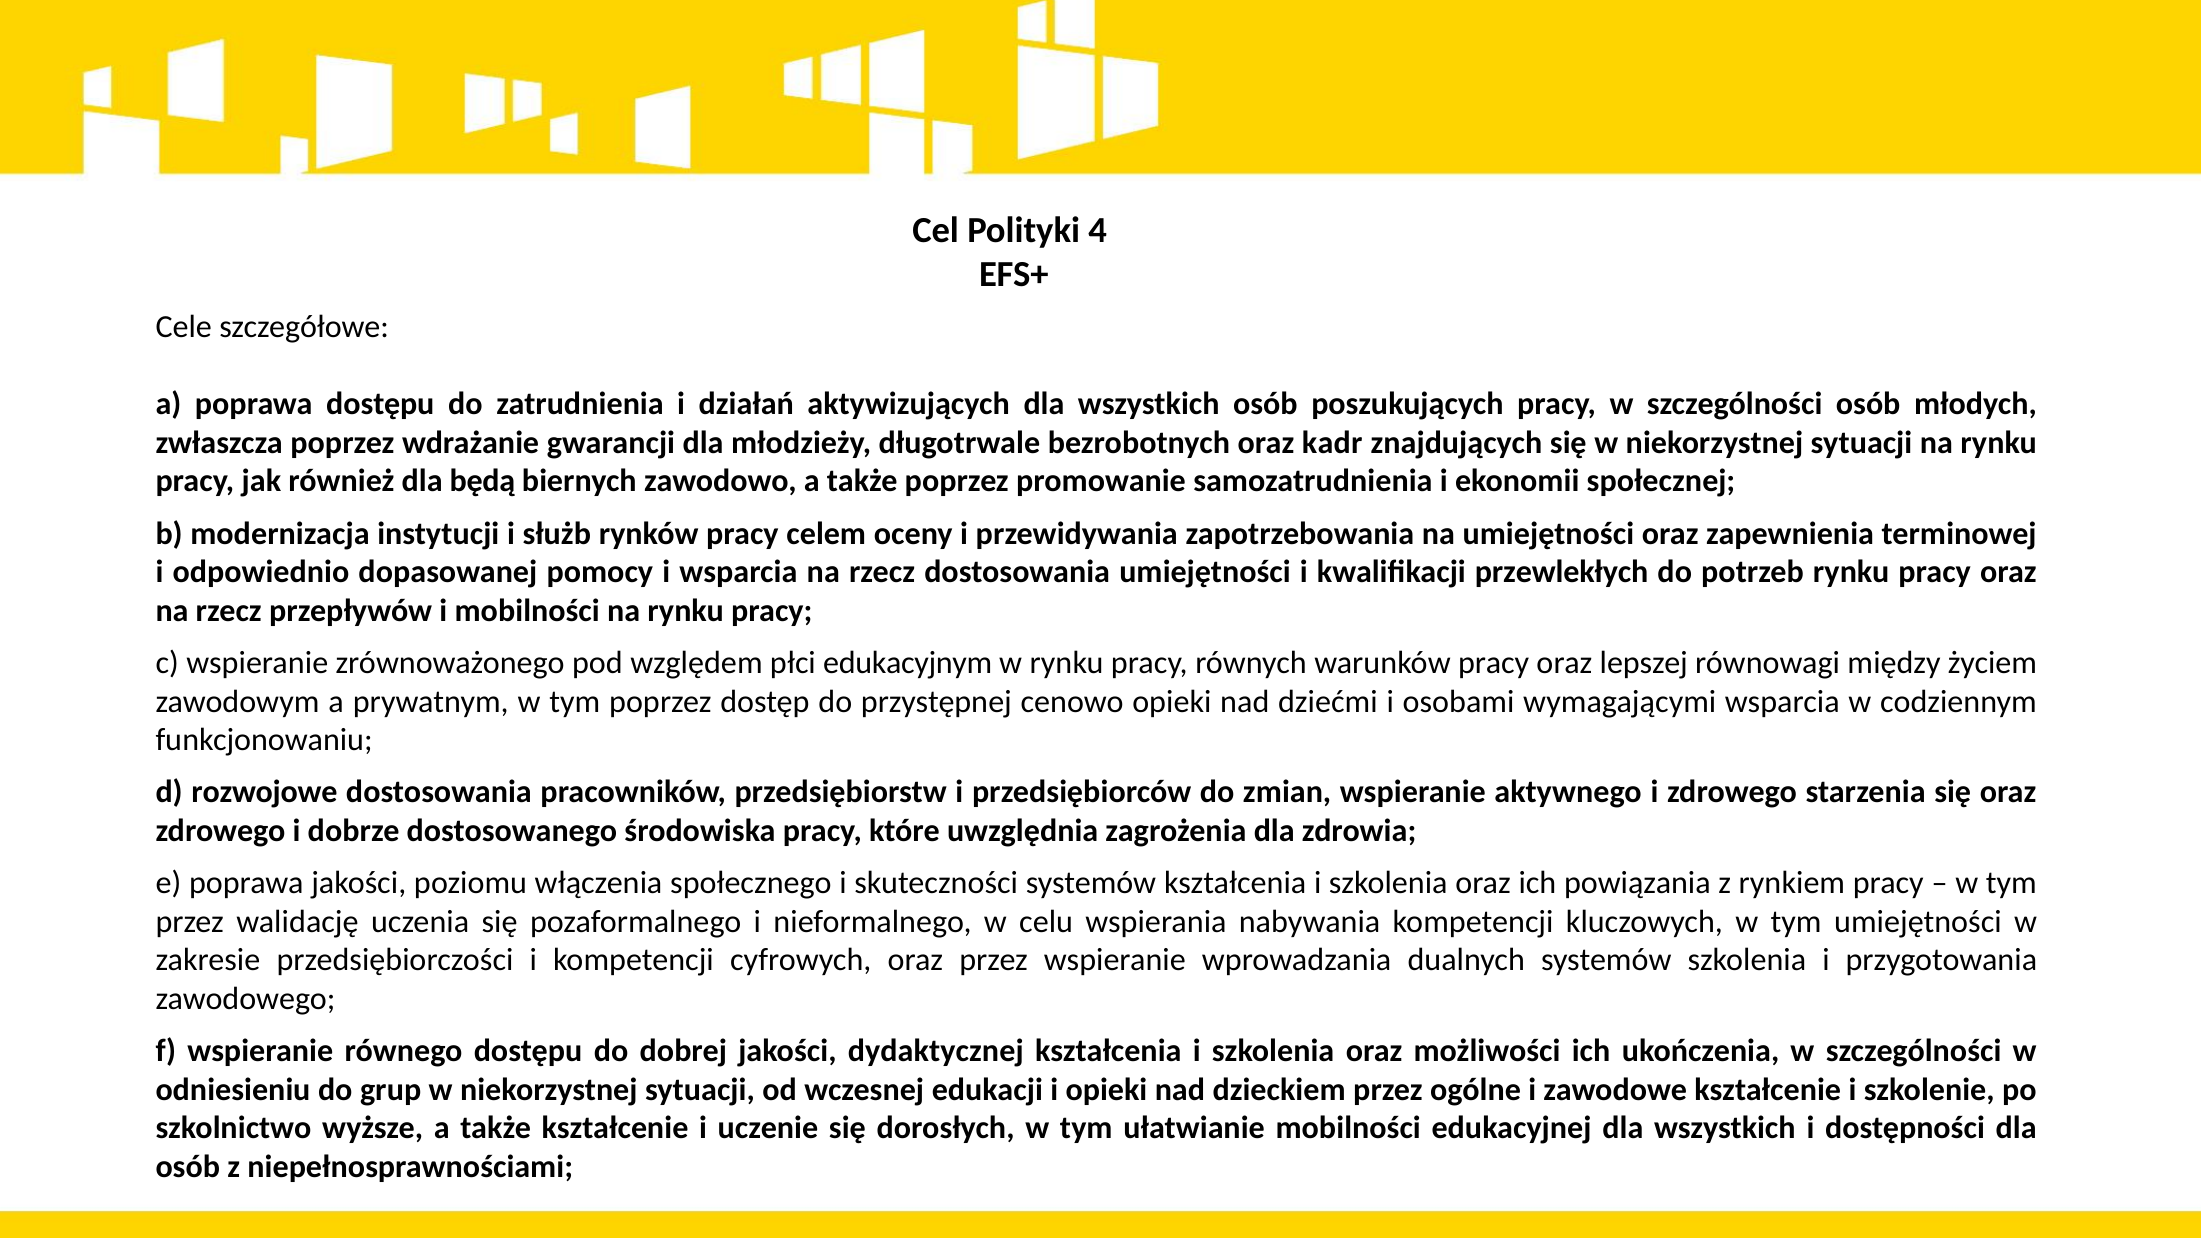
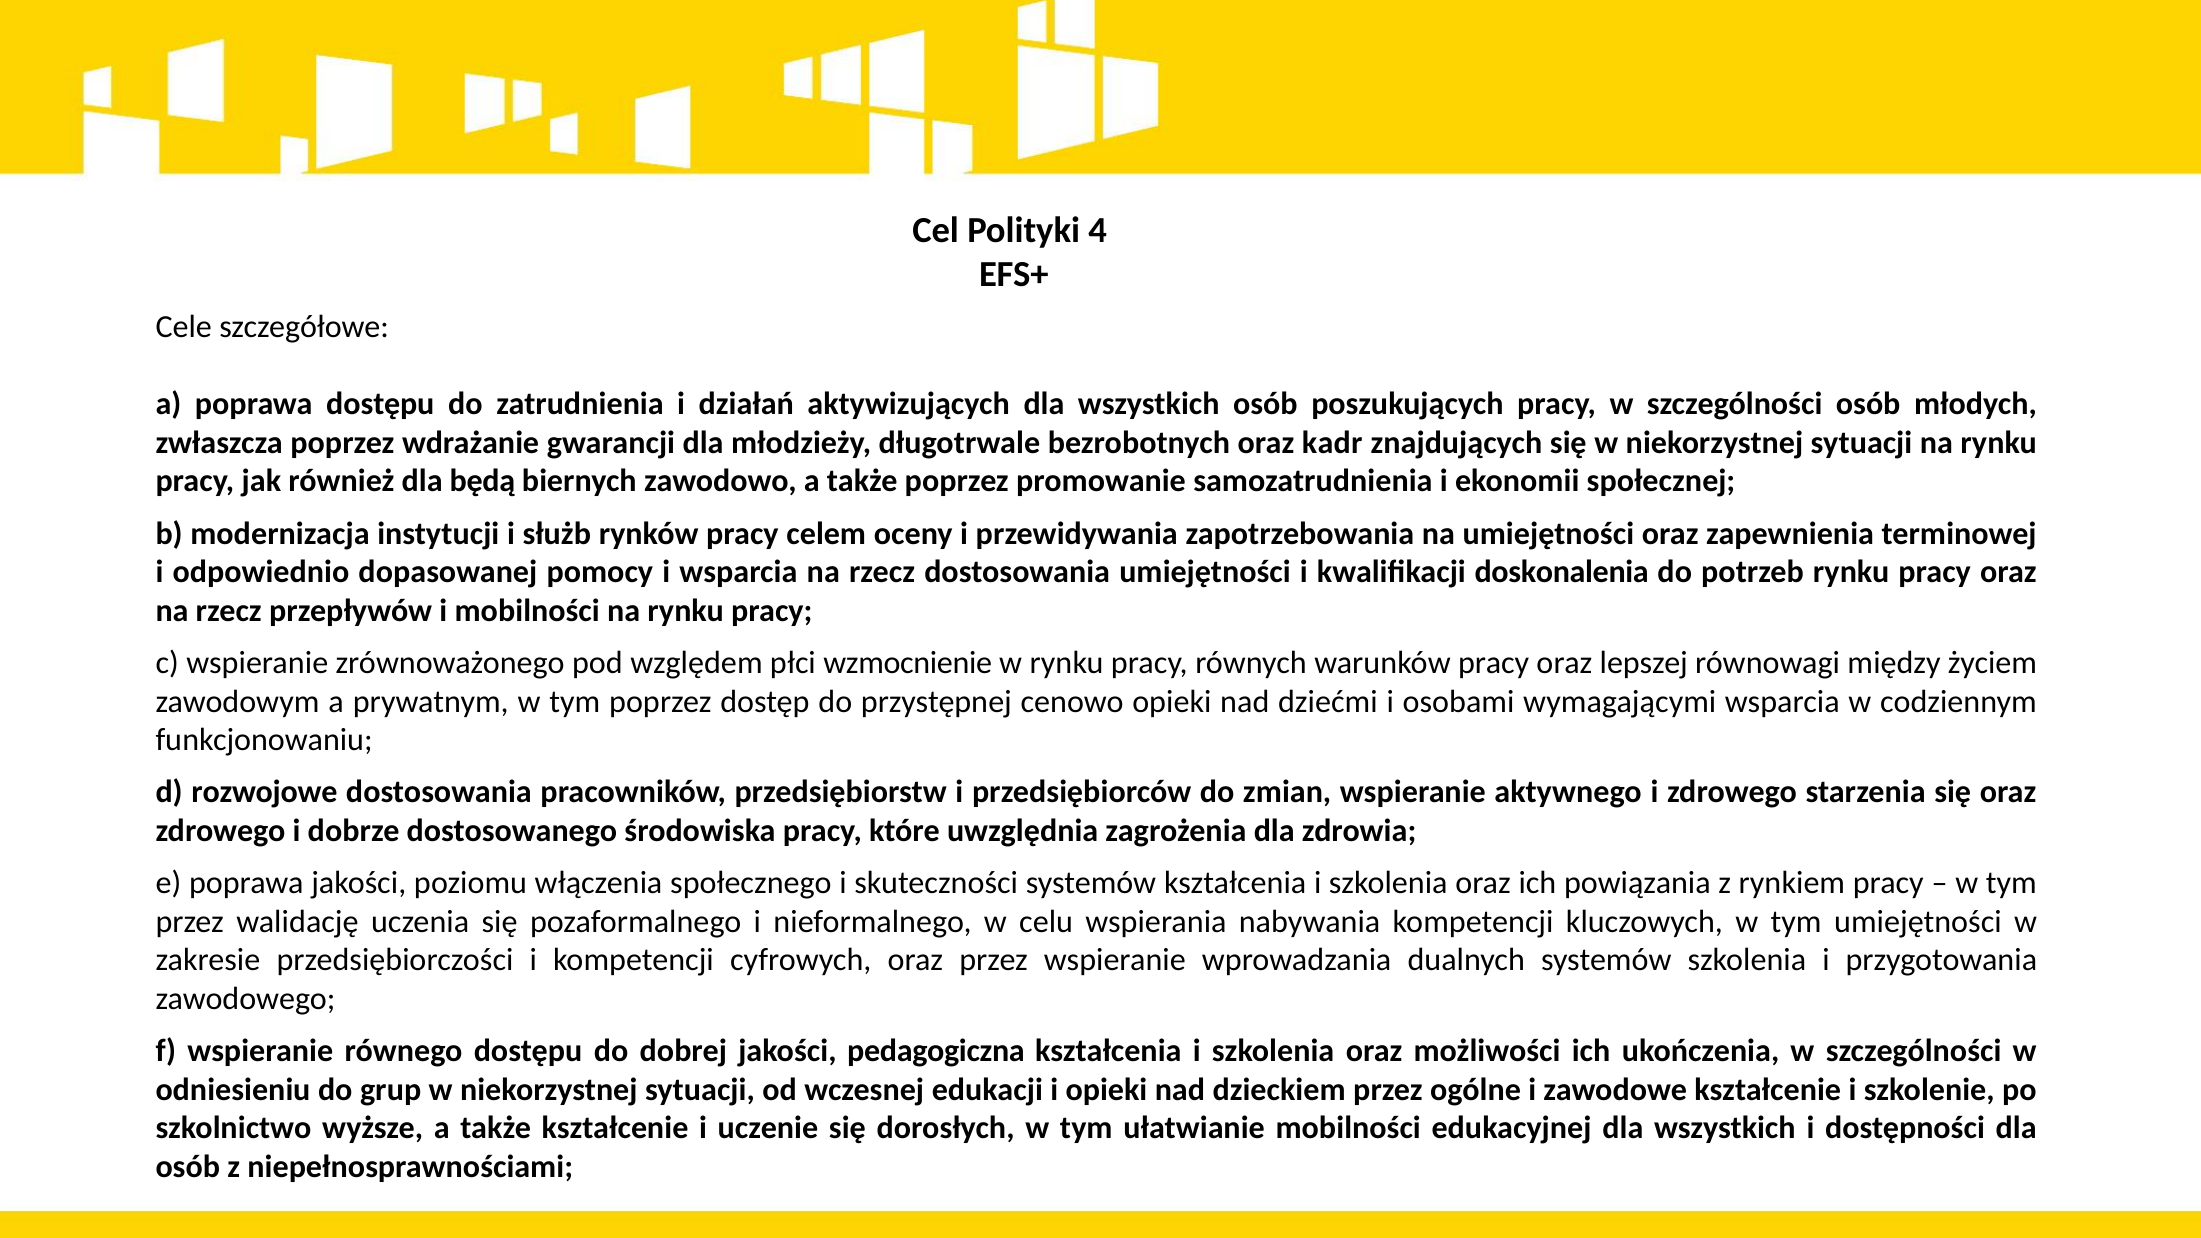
przewlekłych: przewlekłych -> doskonalenia
edukacyjnym: edukacyjnym -> wzmocnienie
dydaktycznej: dydaktycznej -> pedagogiczna
